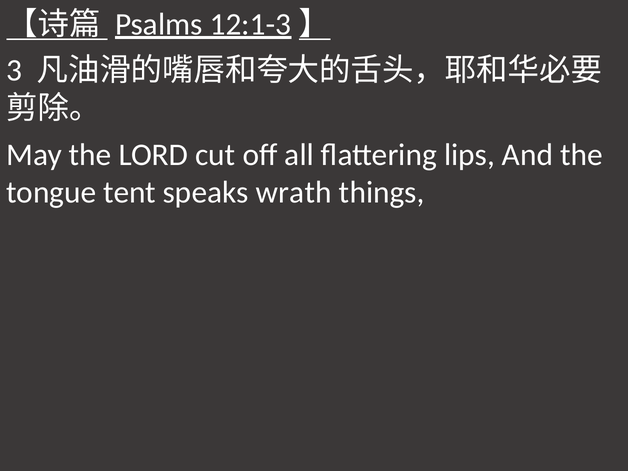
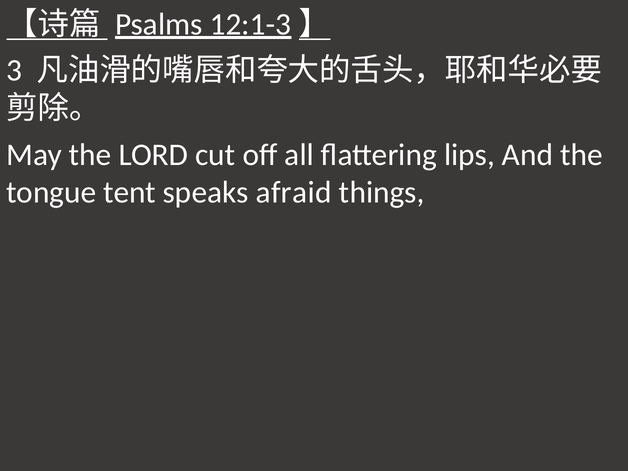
wrath: wrath -> afraid
